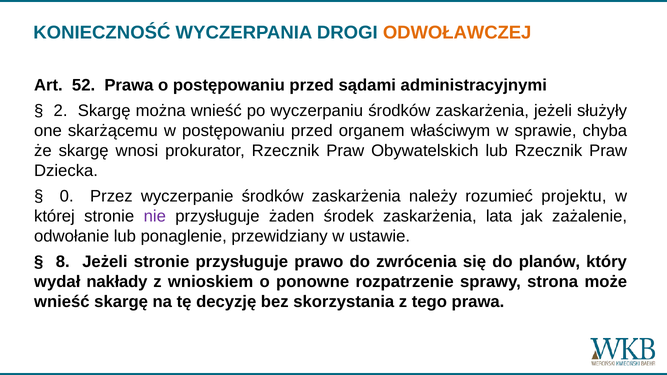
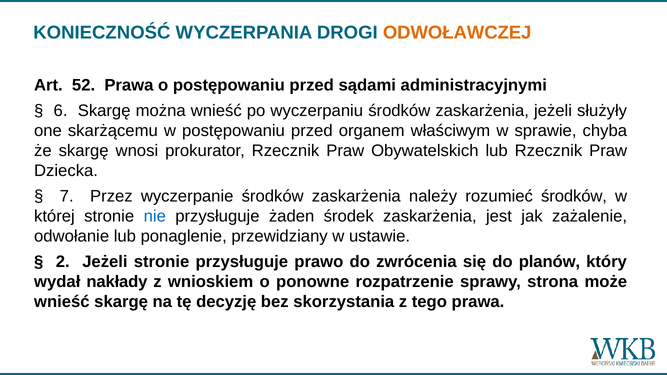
2: 2 -> 6
0: 0 -> 7
rozumieć projektu: projektu -> środków
nie colour: purple -> blue
lata: lata -> jest
8: 8 -> 2
